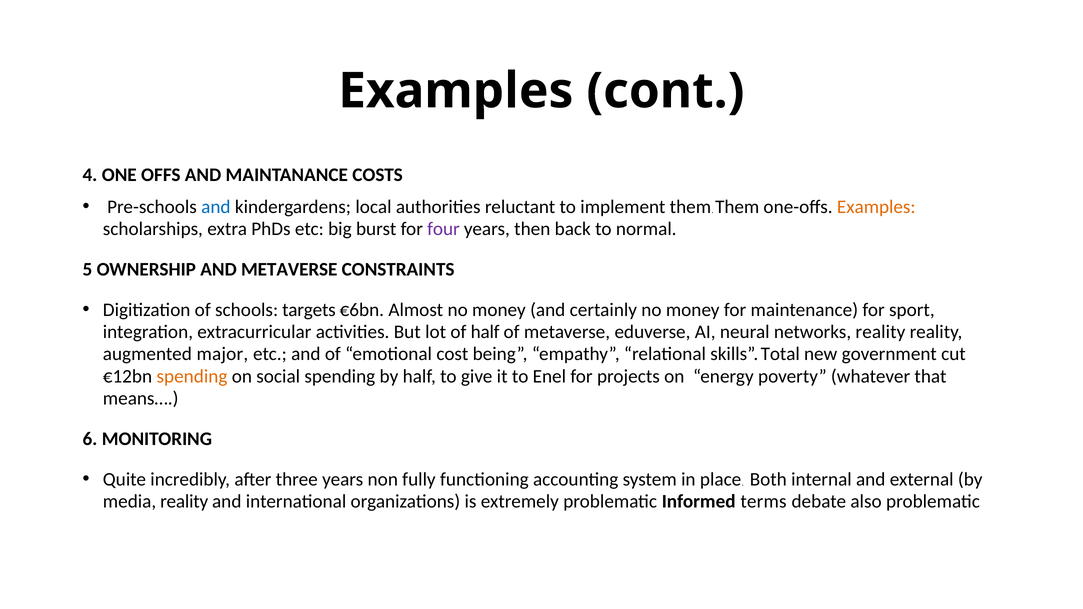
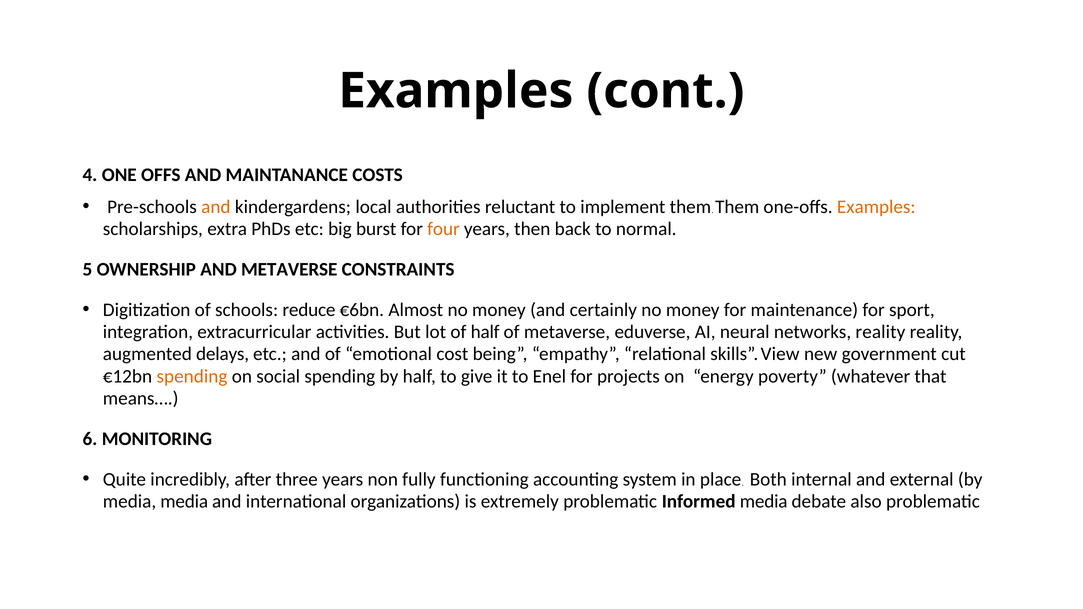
and at (216, 207) colour: blue -> orange
four colour: purple -> orange
targets: targets -> reduce
major: major -> delays
Total: Total -> View
media reality: reality -> media
Informed terms: terms -> media
